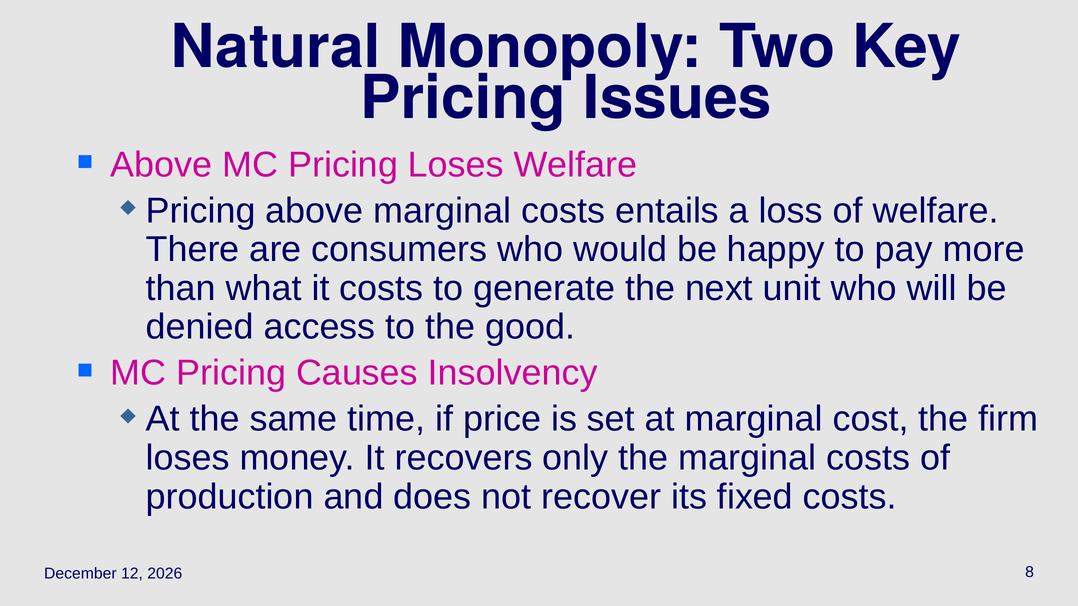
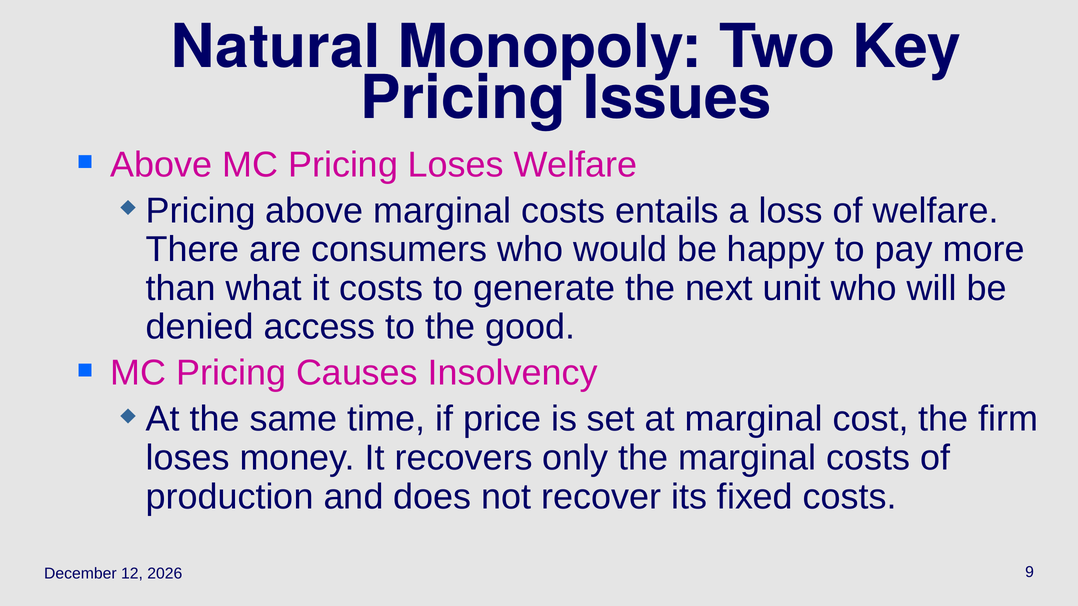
8: 8 -> 9
